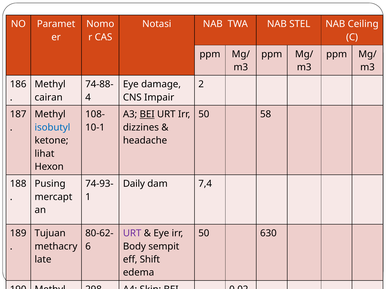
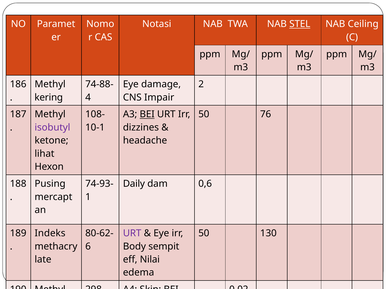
STEL underline: none -> present
cairan: cairan -> kering
58: 58 -> 76
isobutyl colour: blue -> purple
7,4: 7,4 -> 0,6
Tujuan: Tujuan -> Indeks
630: 630 -> 130
Shift: Shift -> Nilai
